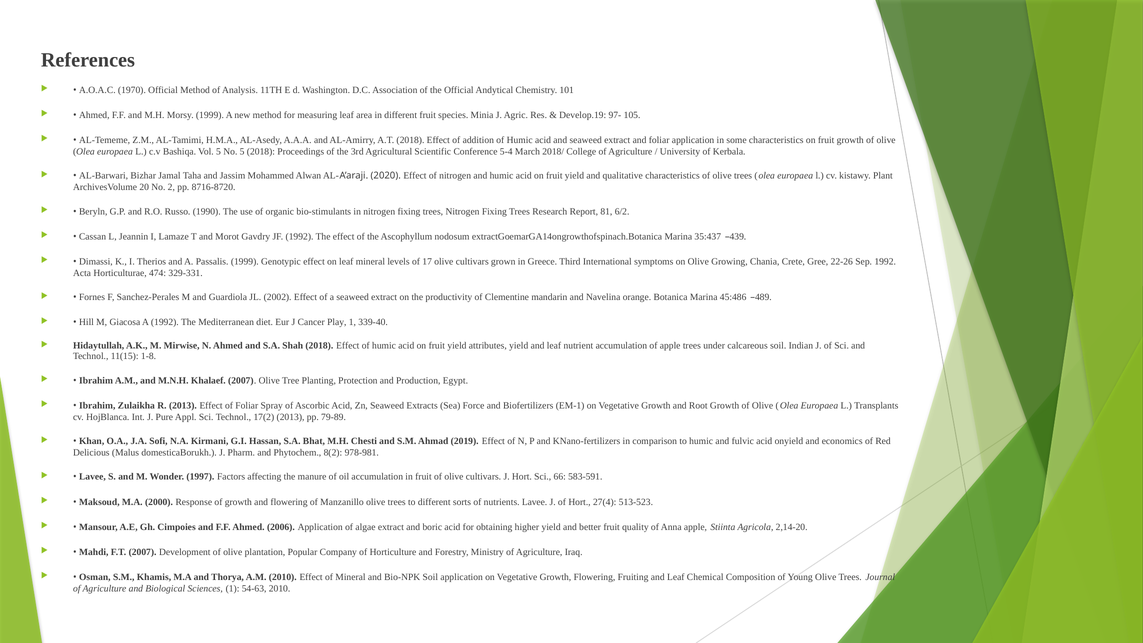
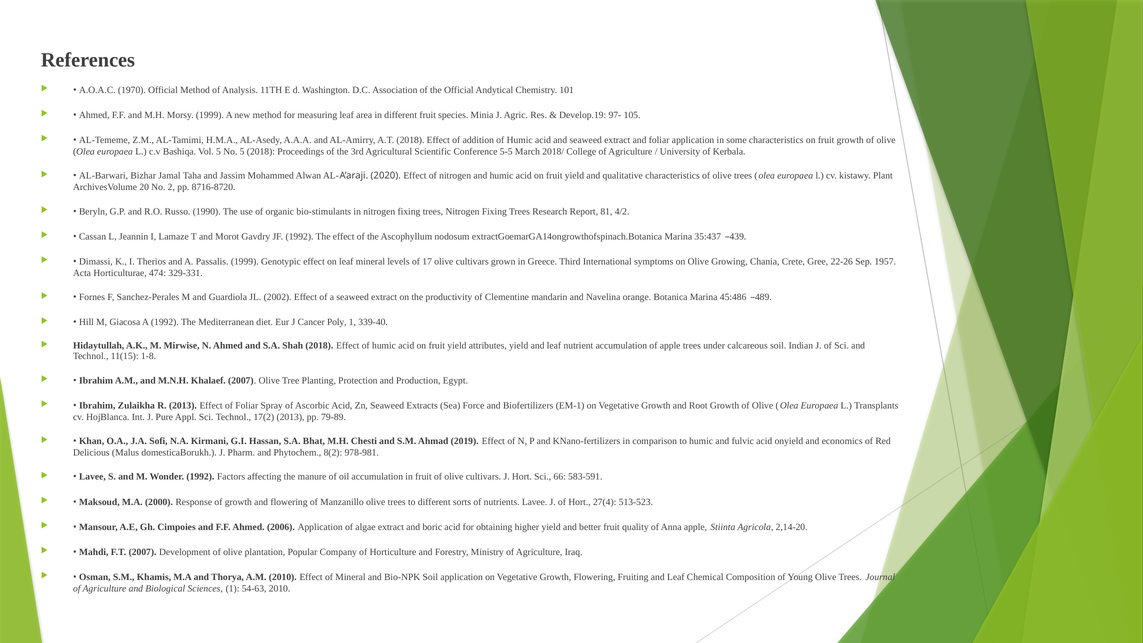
5-4: 5-4 -> 5-5
6/2: 6/2 -> 4/2
Sep 1992: 1992 -> 1957
Play: Play -> Poly
Wonder 1997: 1997 -> 1992
